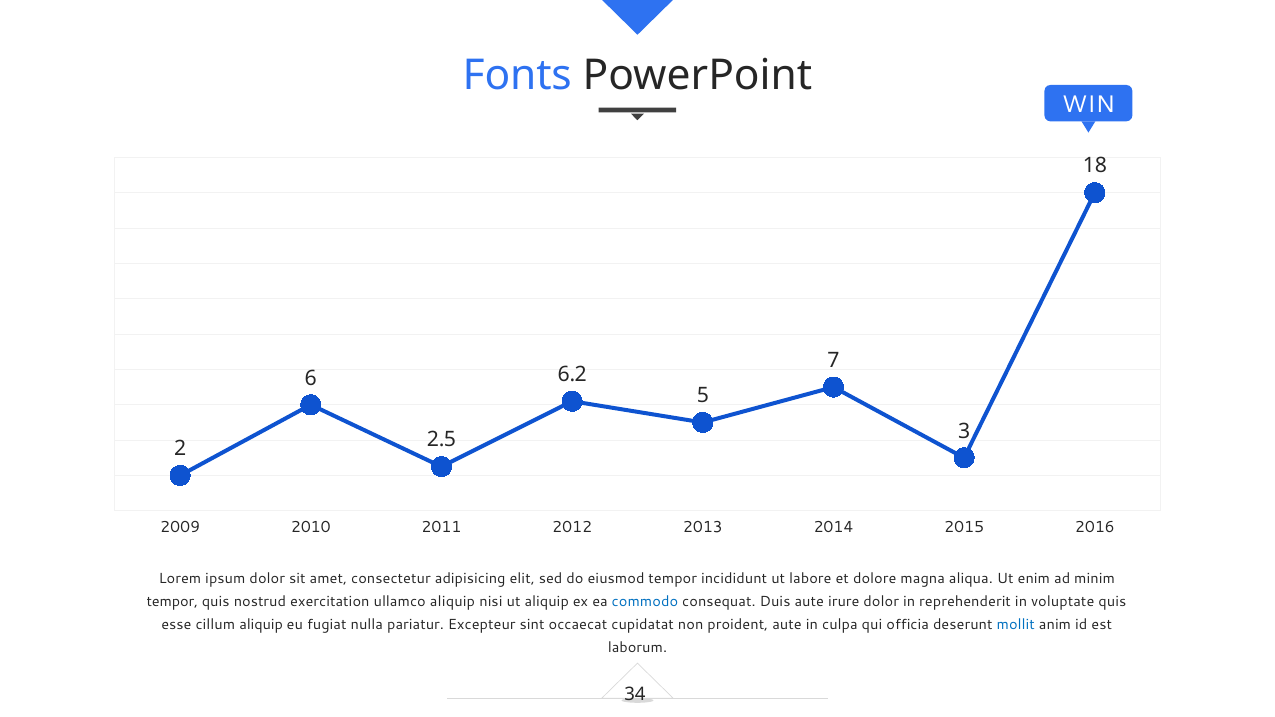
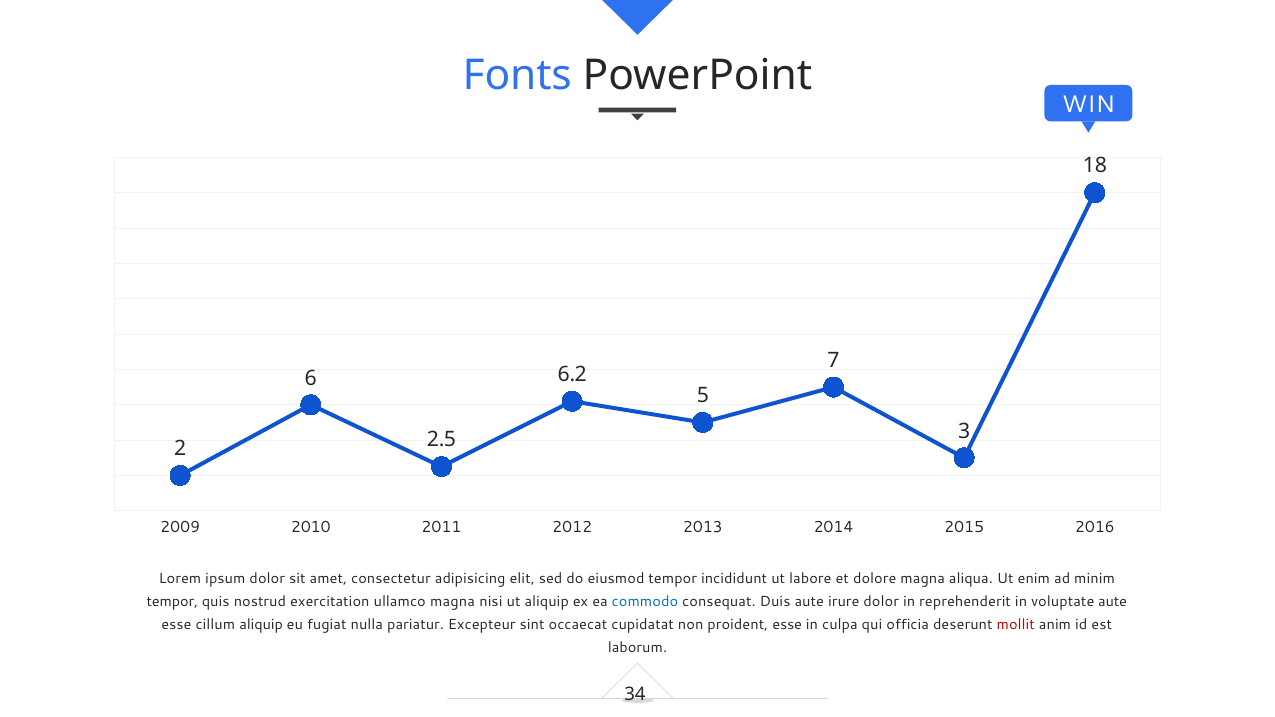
ullamco aliquip: aliquip -> magna
voluptate quis: quis -> aute
proident aute: aute -> esse
mollit colour: blue -> red
